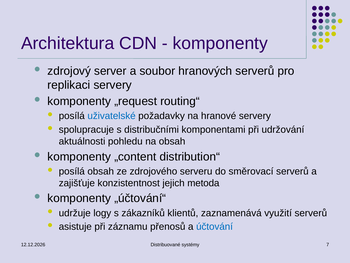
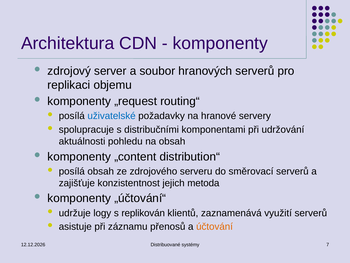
replikaci servery: servery -> objemu
zákazníků: zákazníků -> replikován
účtování colour: blue -> orange
